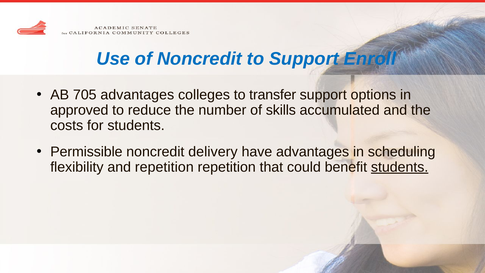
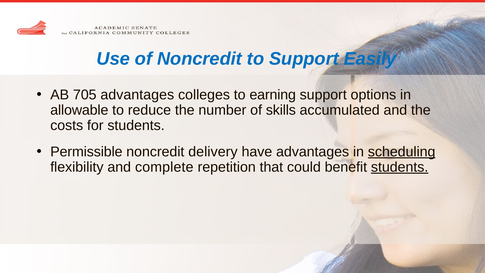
Enroll: Enroll -> Easily
transfer: transfer -> earning
approved: approved -> allowable
scheduling underline: none -> present
and repetition: repetition -> complete
